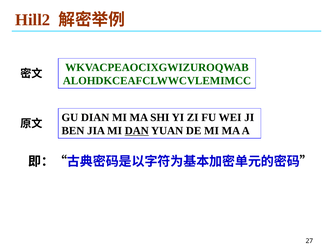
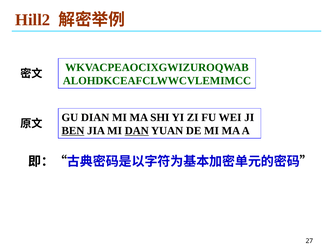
BEN underline: none -> present
